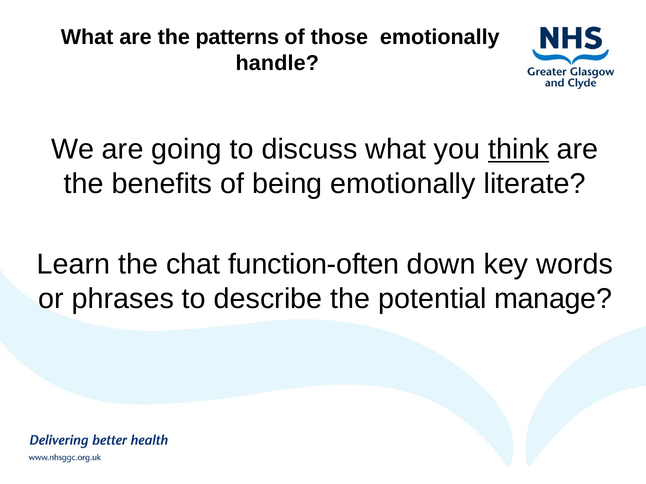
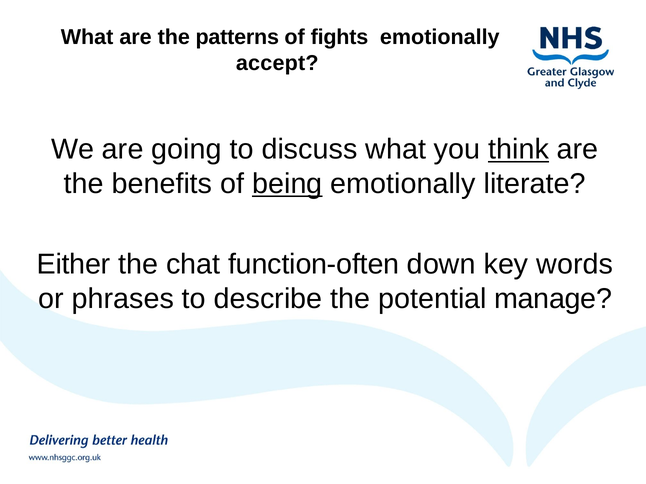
those: those -> fights
handle: handle -> accept
being underline: none -> present
Learn: Learn -> Either
